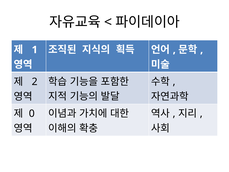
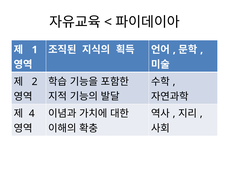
0: 0 -> 4
